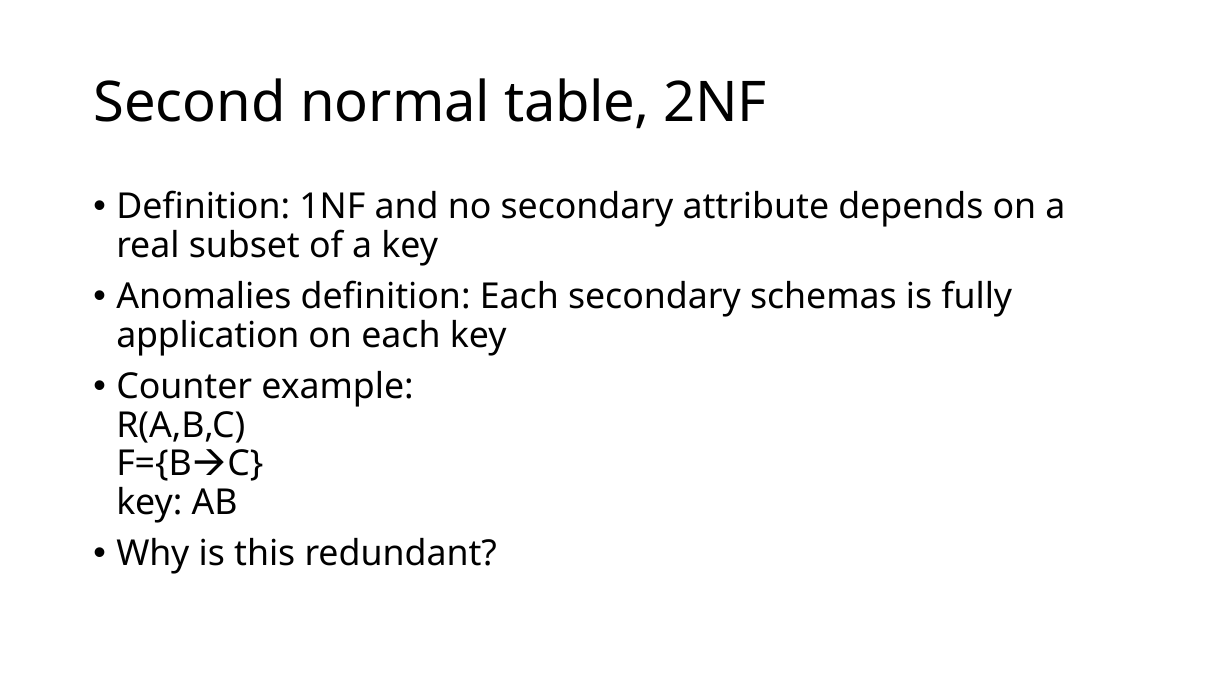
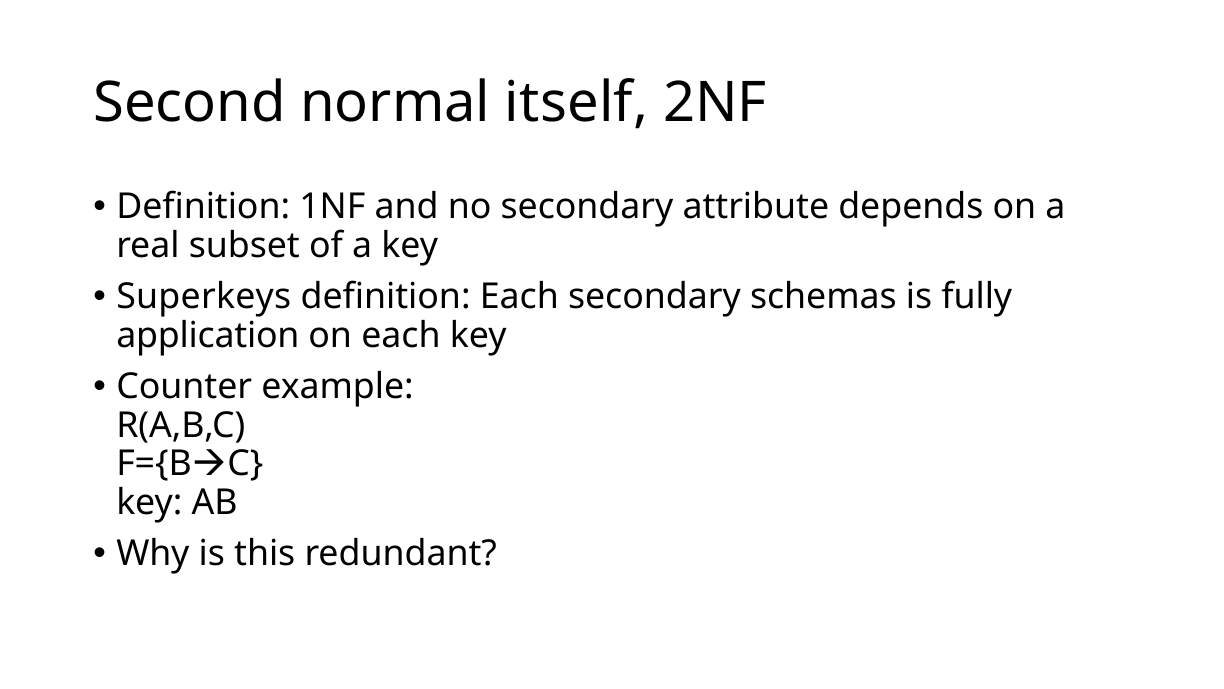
table: table -> itself
Anomalies: Anomalies -> Superkeys
